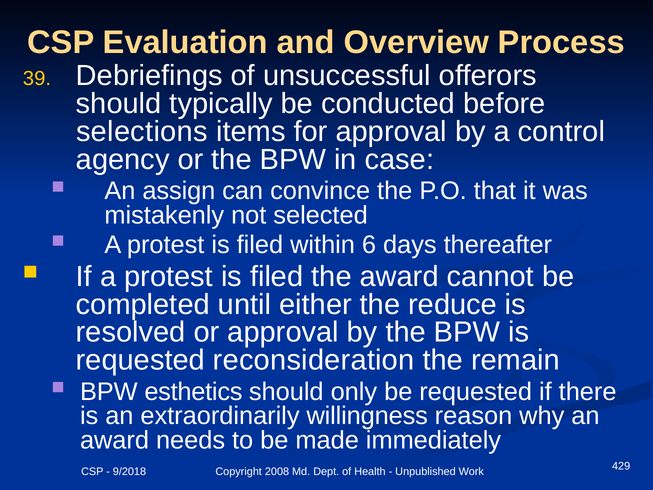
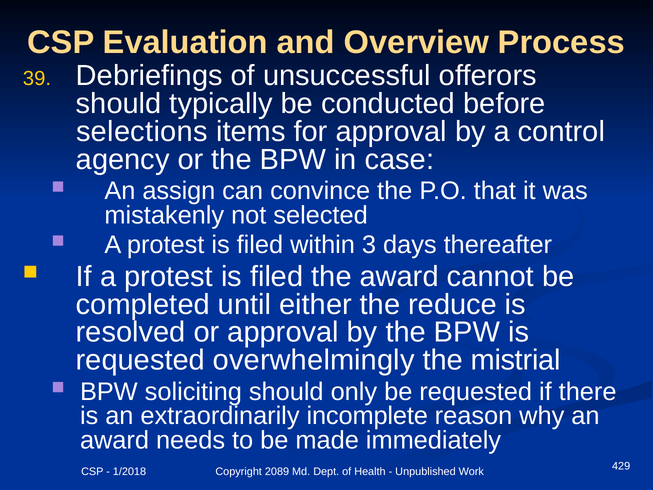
6: 6 -> 3
reconsideration: reconsideration -> overwhelmingly
remain: remain -> mistrial
esthetics: esthetics -> soliciting
willingness: willingness -> incomplete
9/2018: 9/2018 -> 1/2018
2008: 2008 -> 2089
